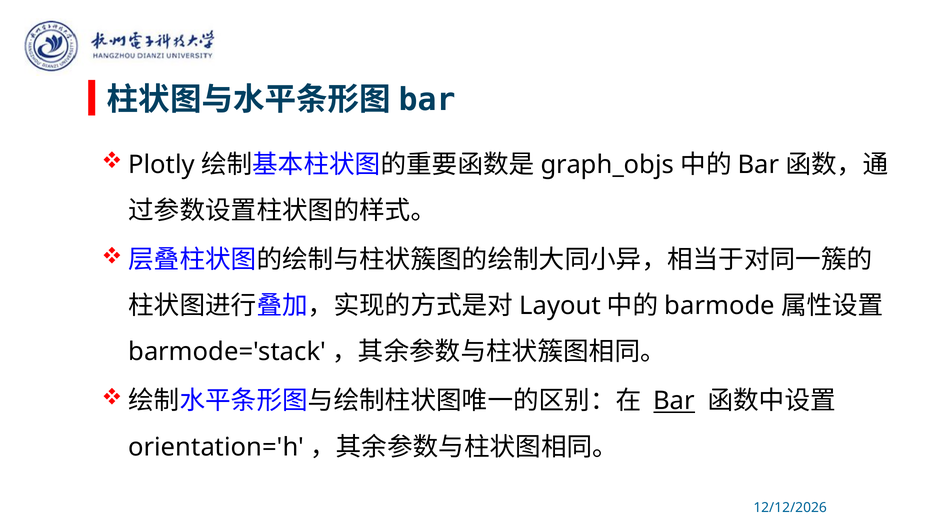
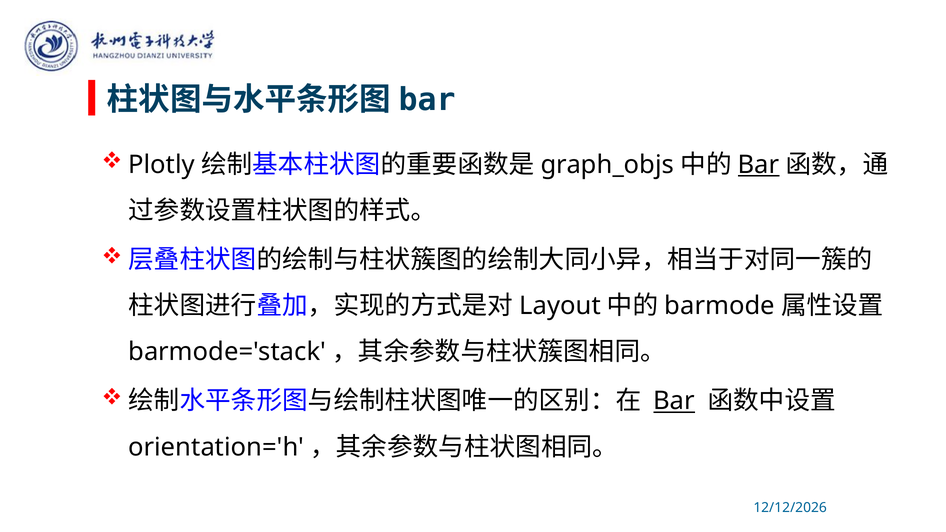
Bar at (759, 165) underline: none -> present
